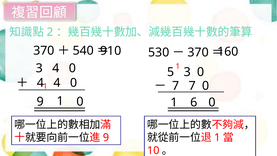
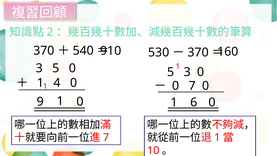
3 4: 4 -> 5
4 at (40, 83): 4 -> 1
7 at (176, 86): 7 -> 0
9 at (106, 137): 9 -> 7
